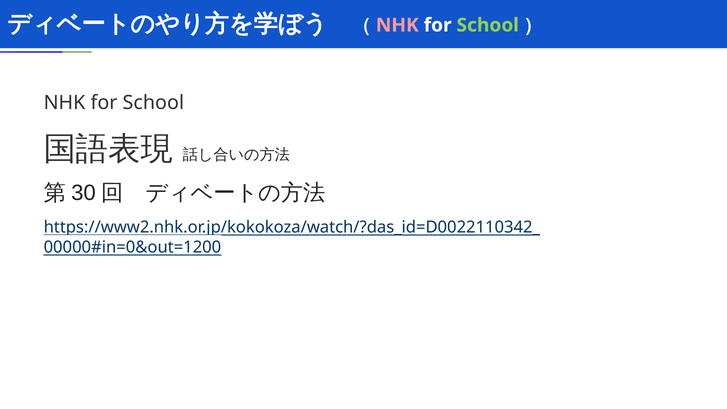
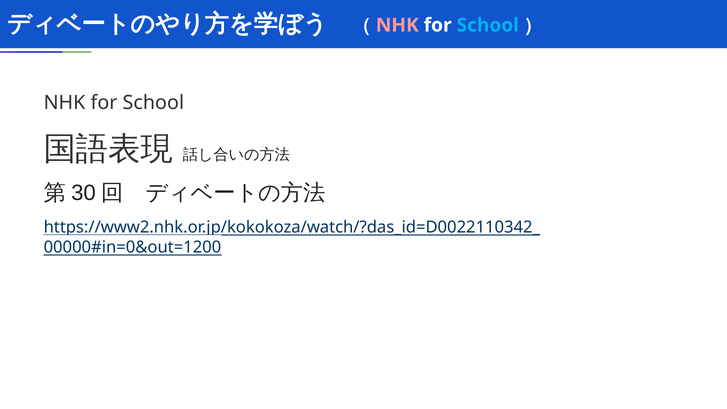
School at (488, 25) colour: light green -> light blue
